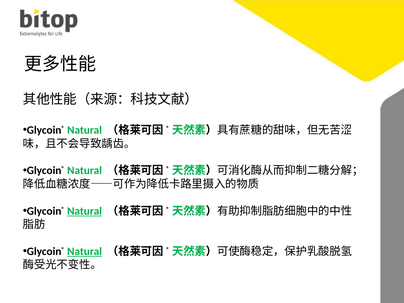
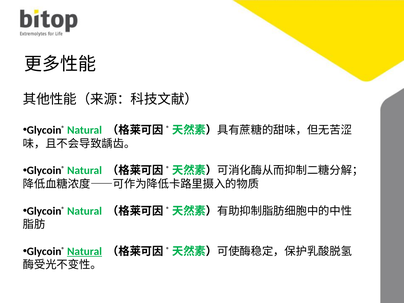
Natural at (85, 211) underline: present -> none
